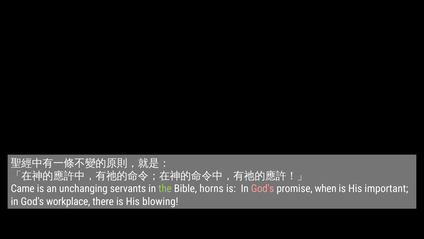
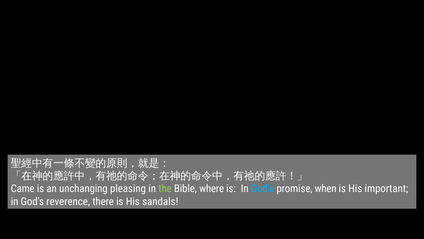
servants: servants -> pleasing
horns: horns -> where
God's at (263, 188) colour: pink -> light blue
workplace: workplace -> reverence
blowing: blowing -> sandals
